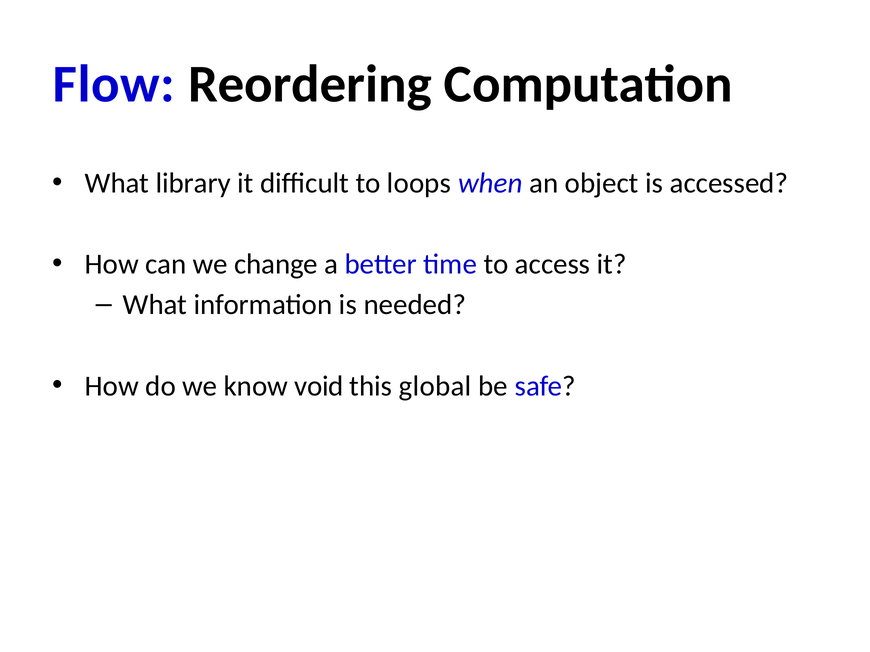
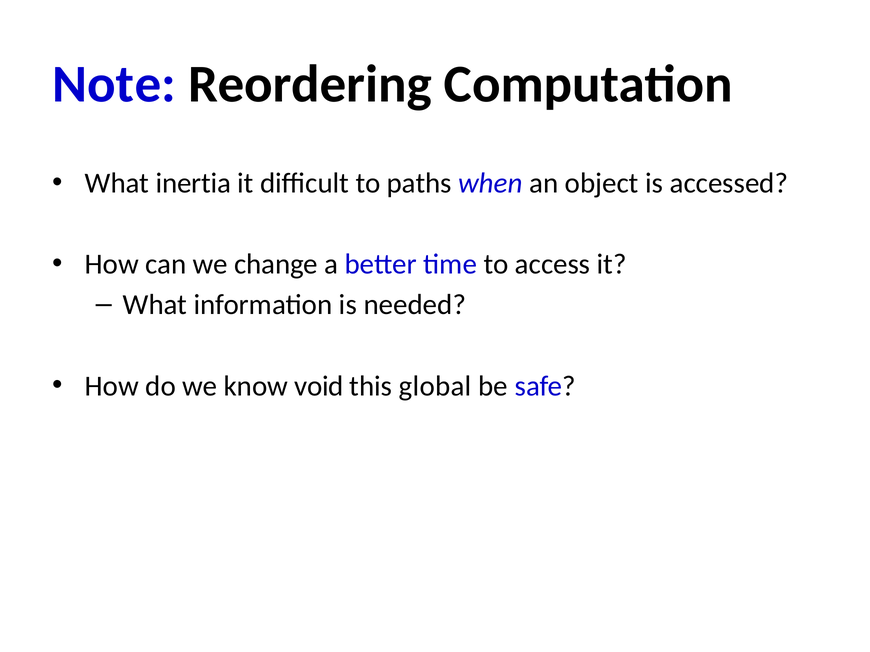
Flow: Flow -> Note
library: library -> inertia
loops: loops -> paths
